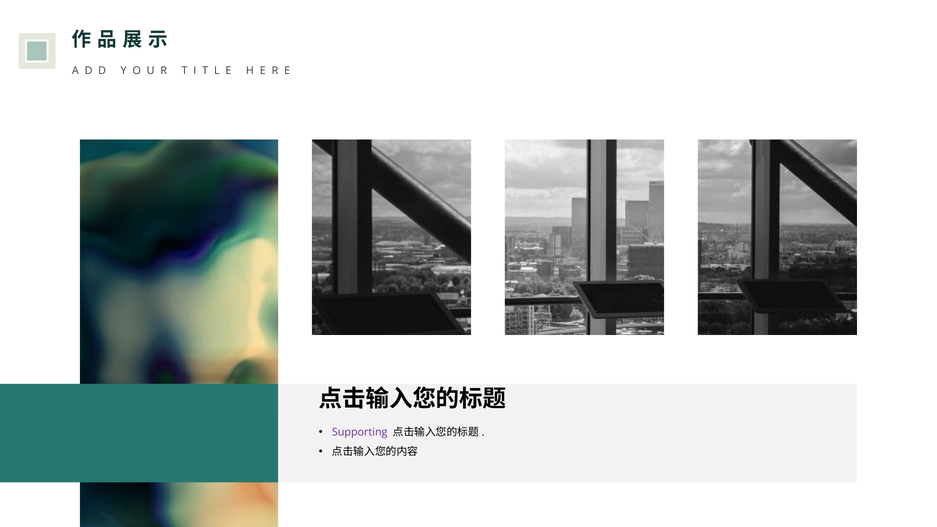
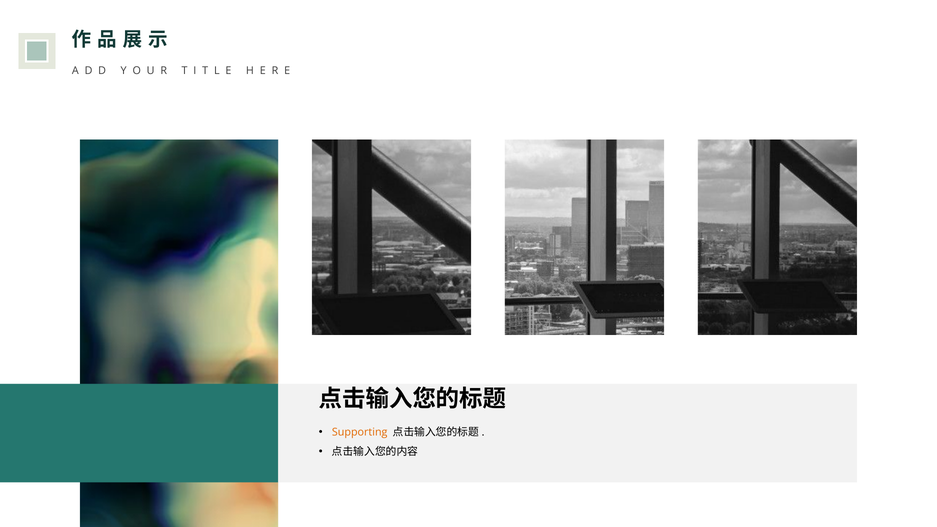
Supporting colour: purple -> orange
